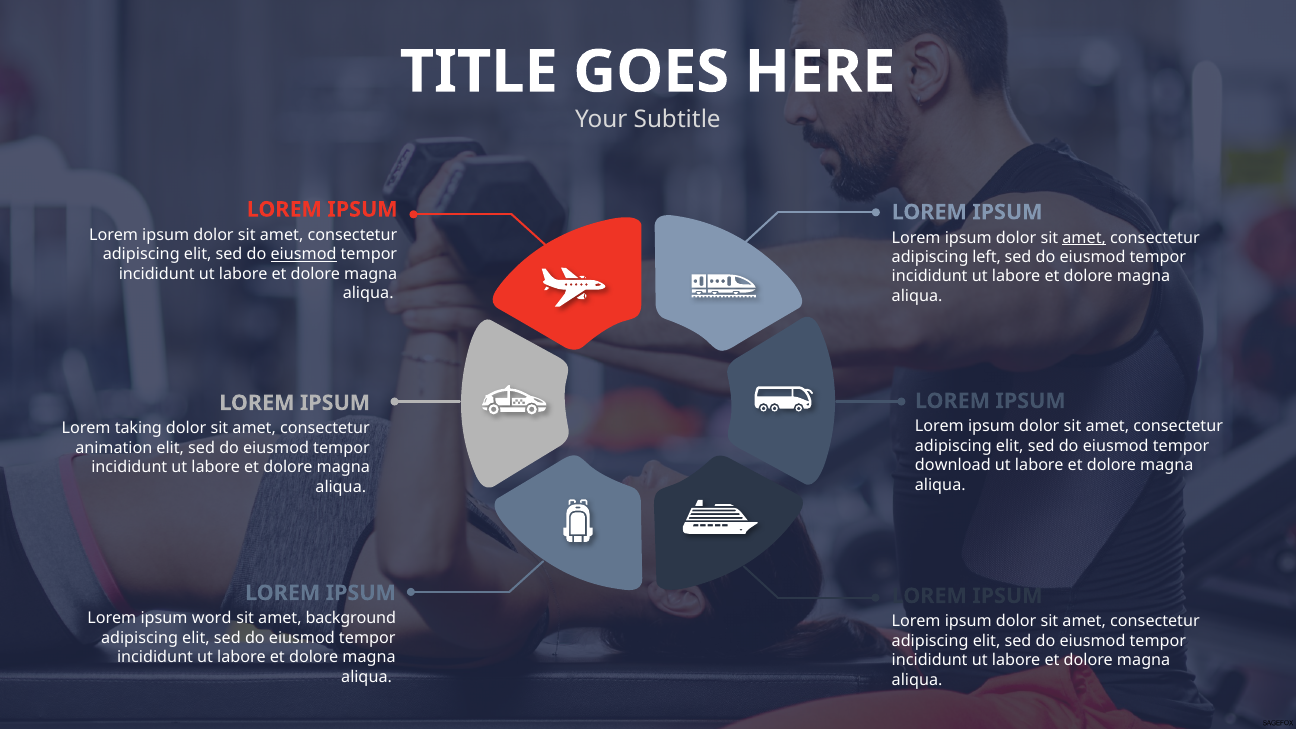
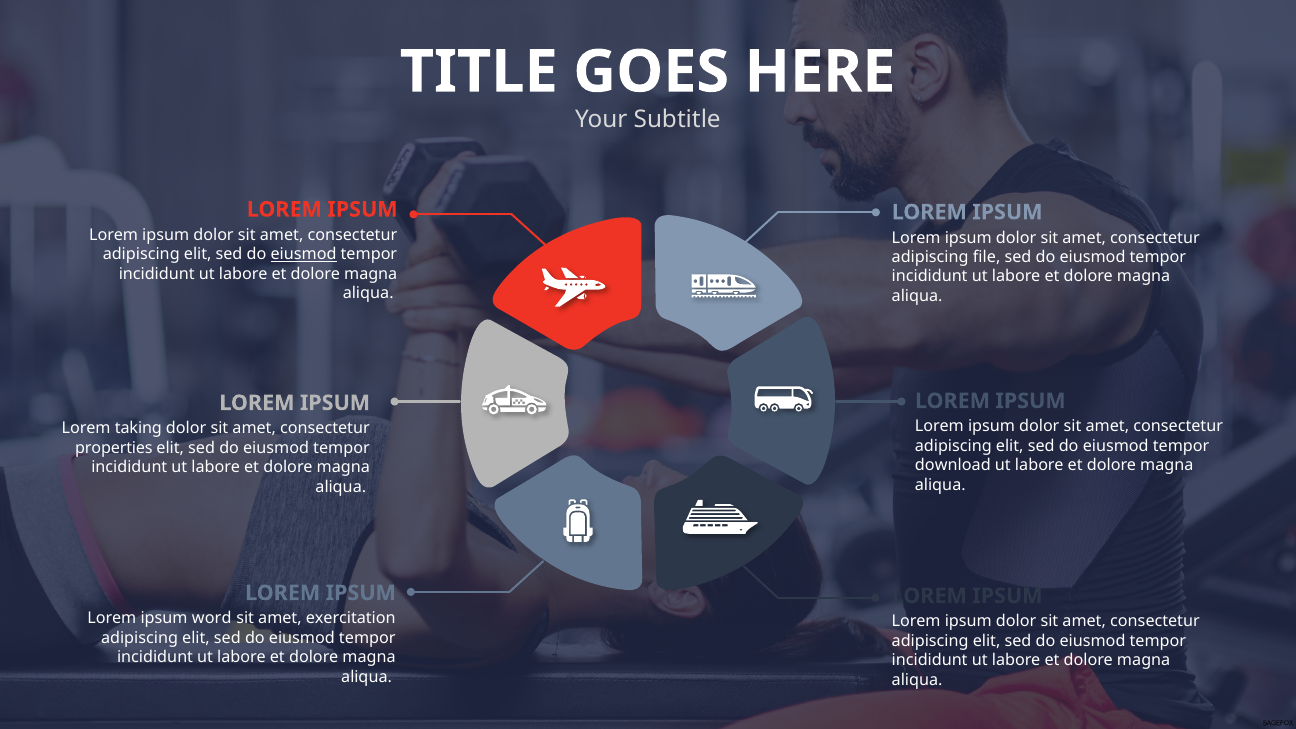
amet at (1084, 238) underline: present -> none
left: left -> file
animation: animation -> properties
background: background -> exercitation
